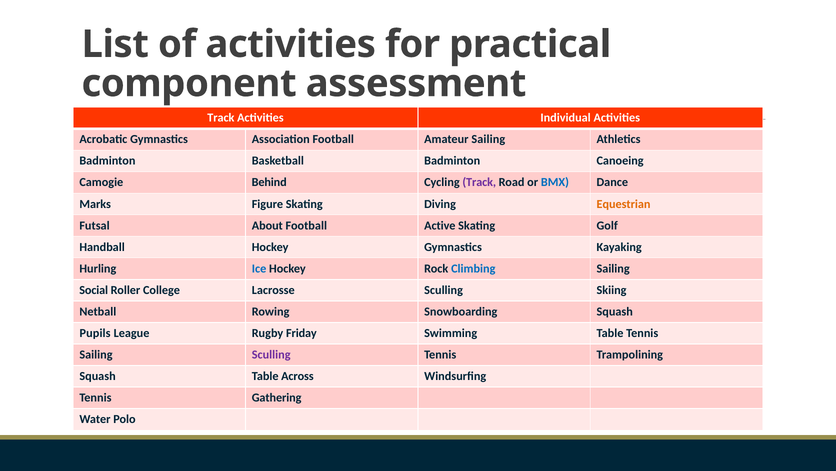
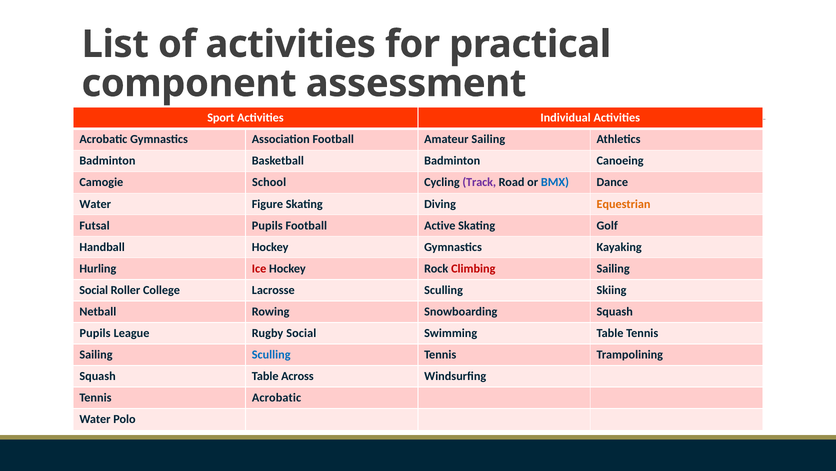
Track at (221, 118): Track -> Sport
Behind: Behind -> School
Marks at (95, 204): Marks -> Water
Futsal About: About -> Pupils
Ice colour: blue -> red
Climbing colour: blue -> red
Rugby Friday: Friday -> Social
Sculling at (271, 354) colour: purple -> blue
Tennis Gathering: Gathering -> Acrobatic
